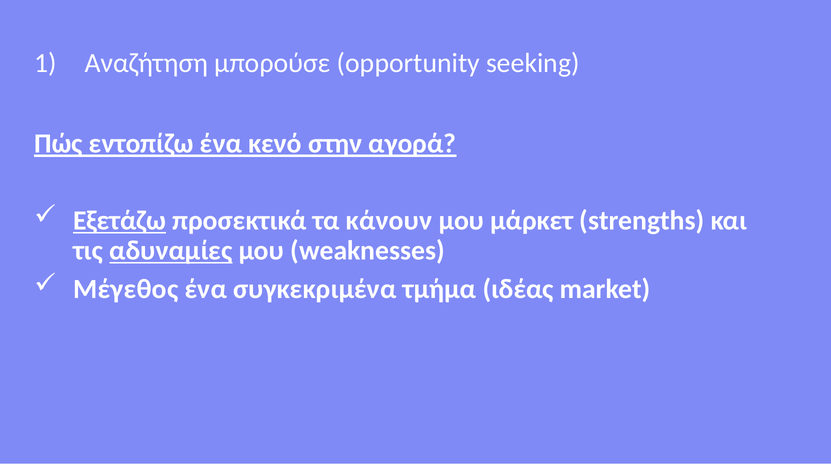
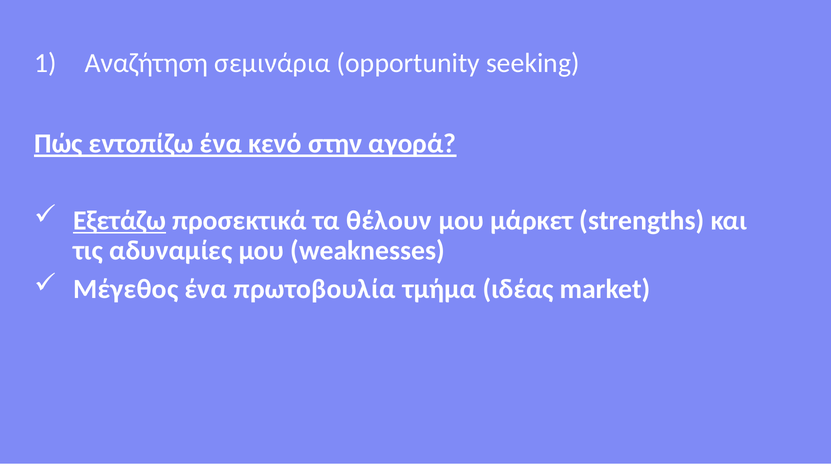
μπορούσε: μπορούσε -> σεμινάρια
κάνουν: κάνουν -> θέλουν
αδυναμίες underline: present -> none
συγκεκριμένα: συγκεκριμένα -> πρωτοβουλία
